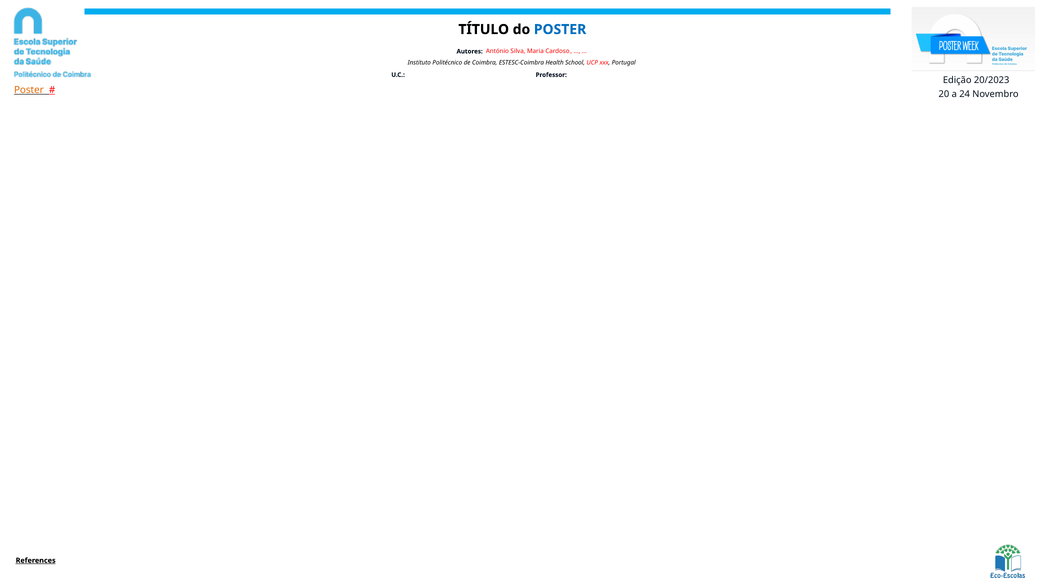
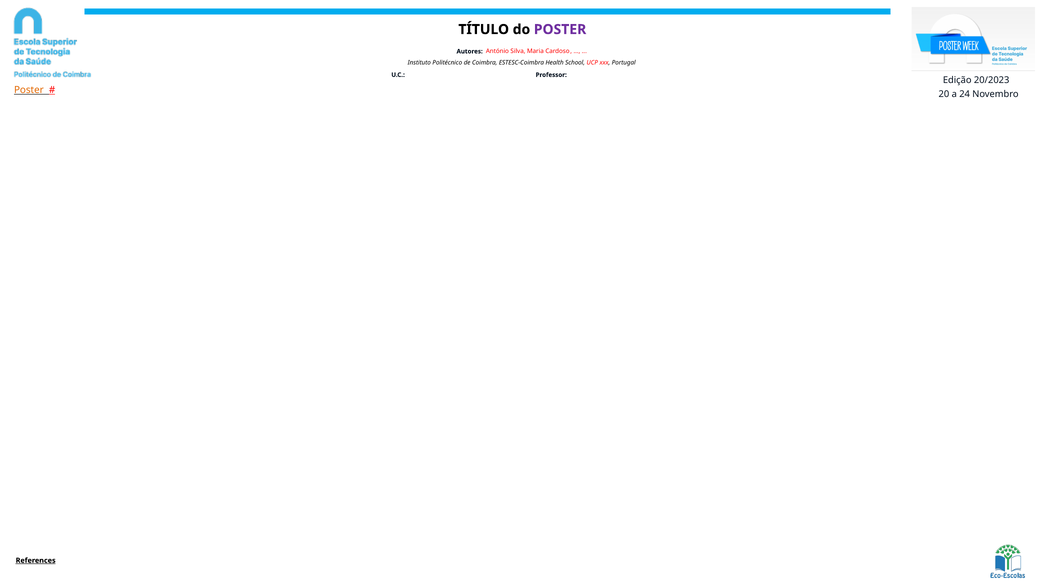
POSTER at (560, 29) colour: blue -> purple
